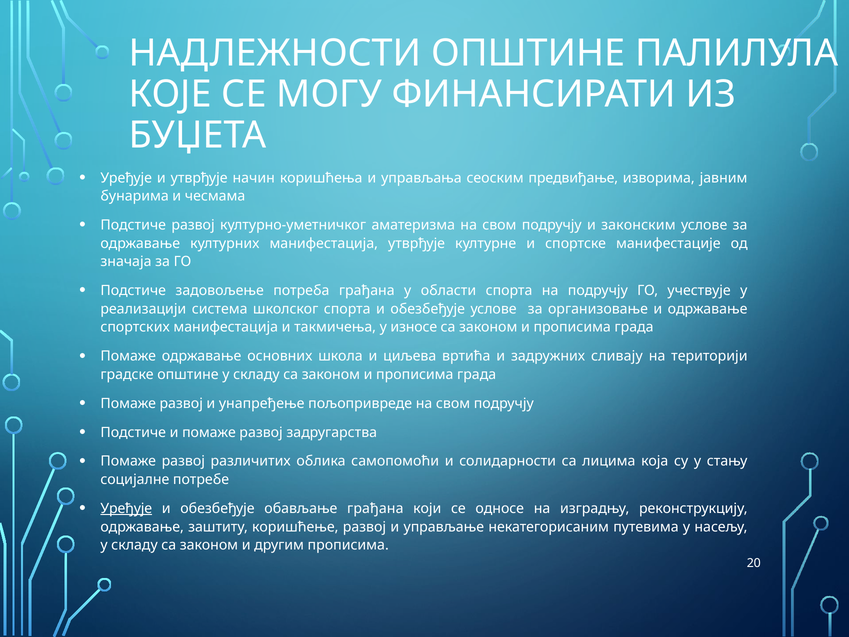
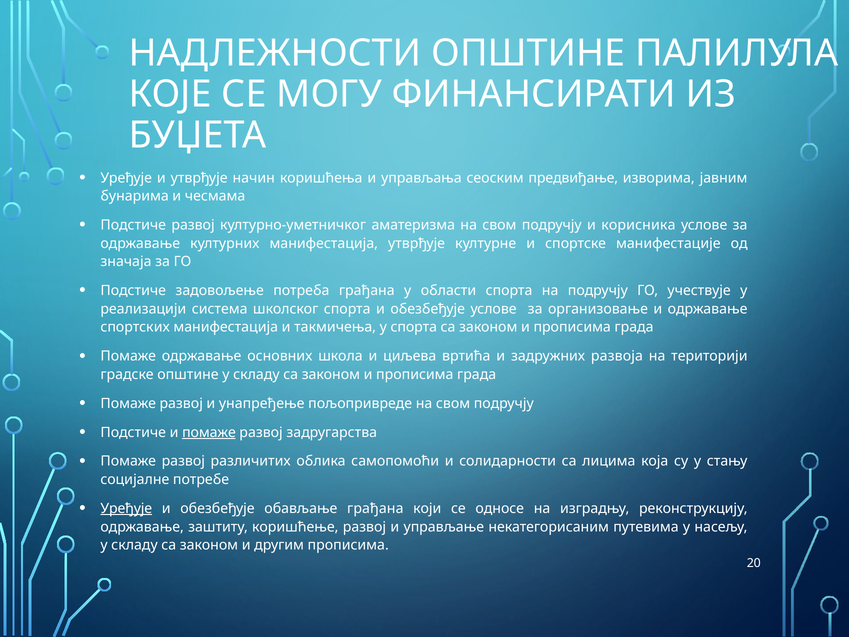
законским: законским -> корисника
у износе: износе -> спорта
сливају: сливају -> развоја
помаже at (209, 432) underline: none -> present
